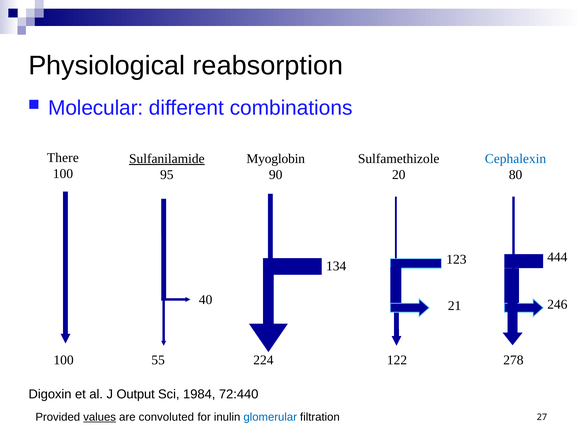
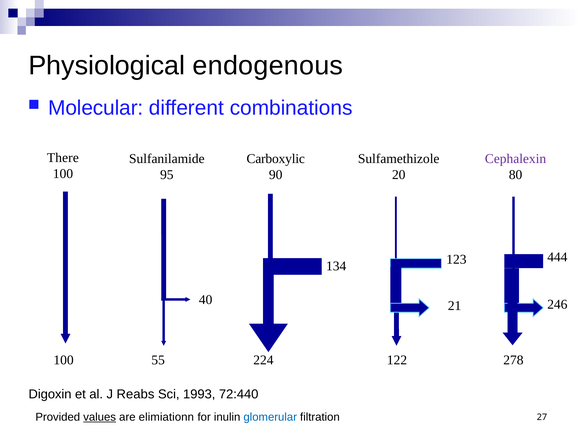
reabsorption: reabsorption -> endogenous
Sulfanilamide underline: present -> none
Myoglobin: Myoglobin -> Carboxylic
Cephalexin colour: blue -> purple
Output: Output -> Reabs
1984: 1984 -> 1993
convoluted: convoluted -> elimiationn
